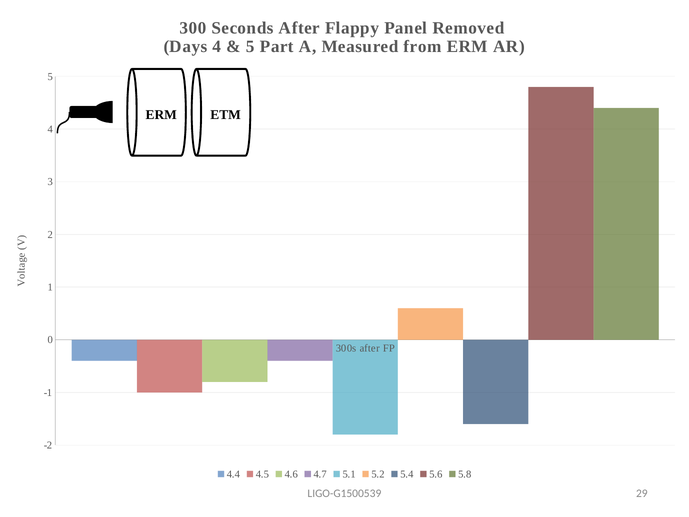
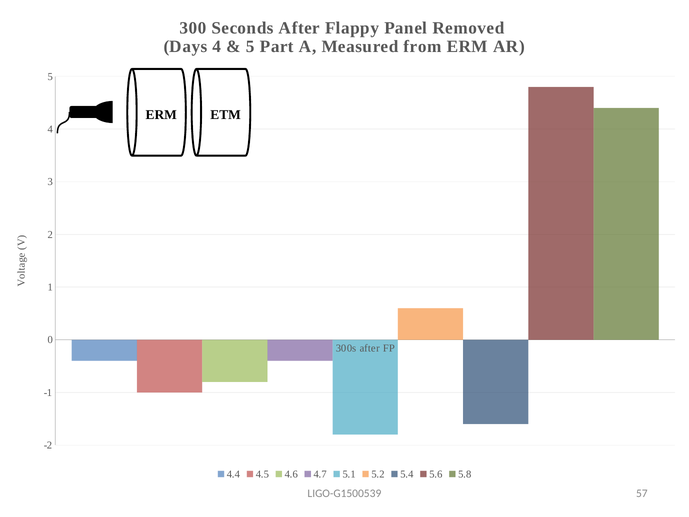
29: 29 -> 57
